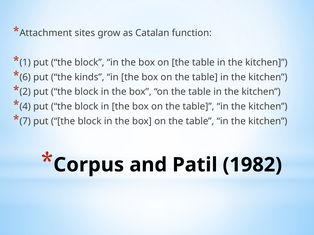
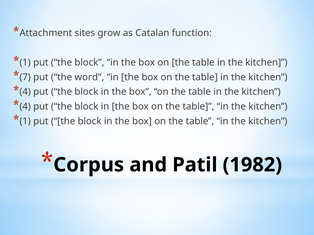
6: 6 -> 7
kinds: kinds -> word
2 at (25, 92): 2 -> 4
7 at (25, 121): 7 -> 1
